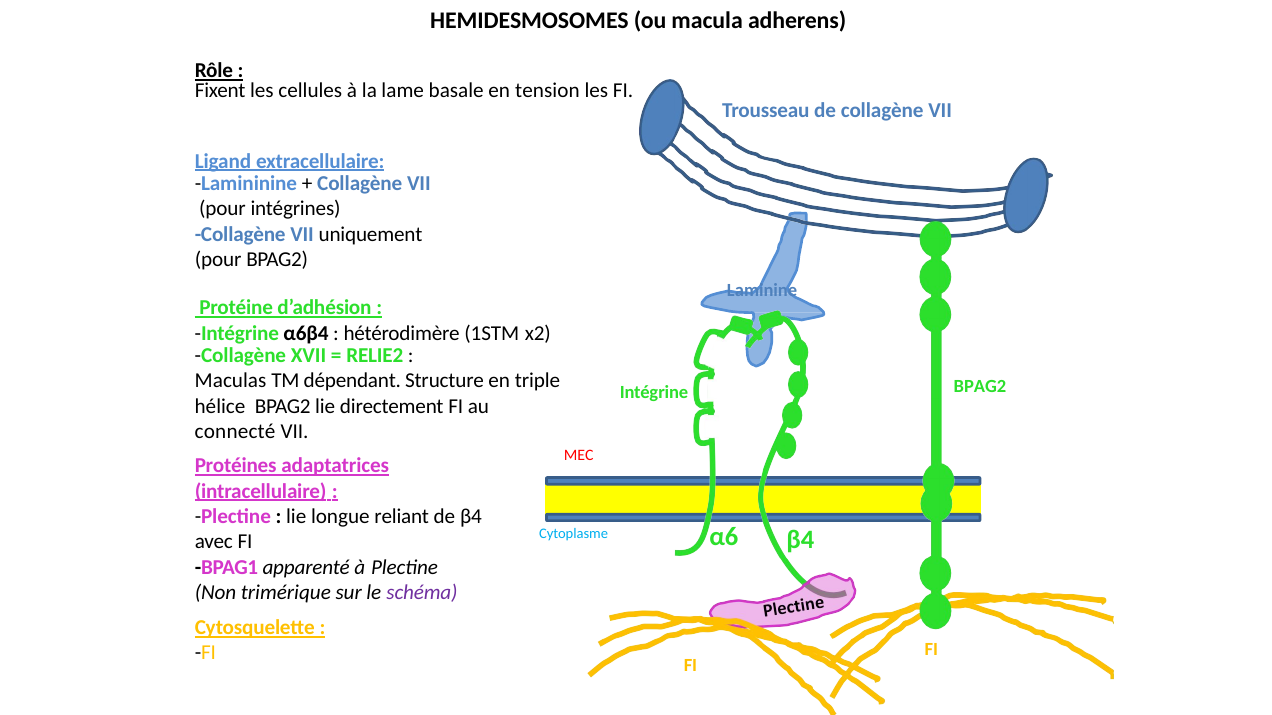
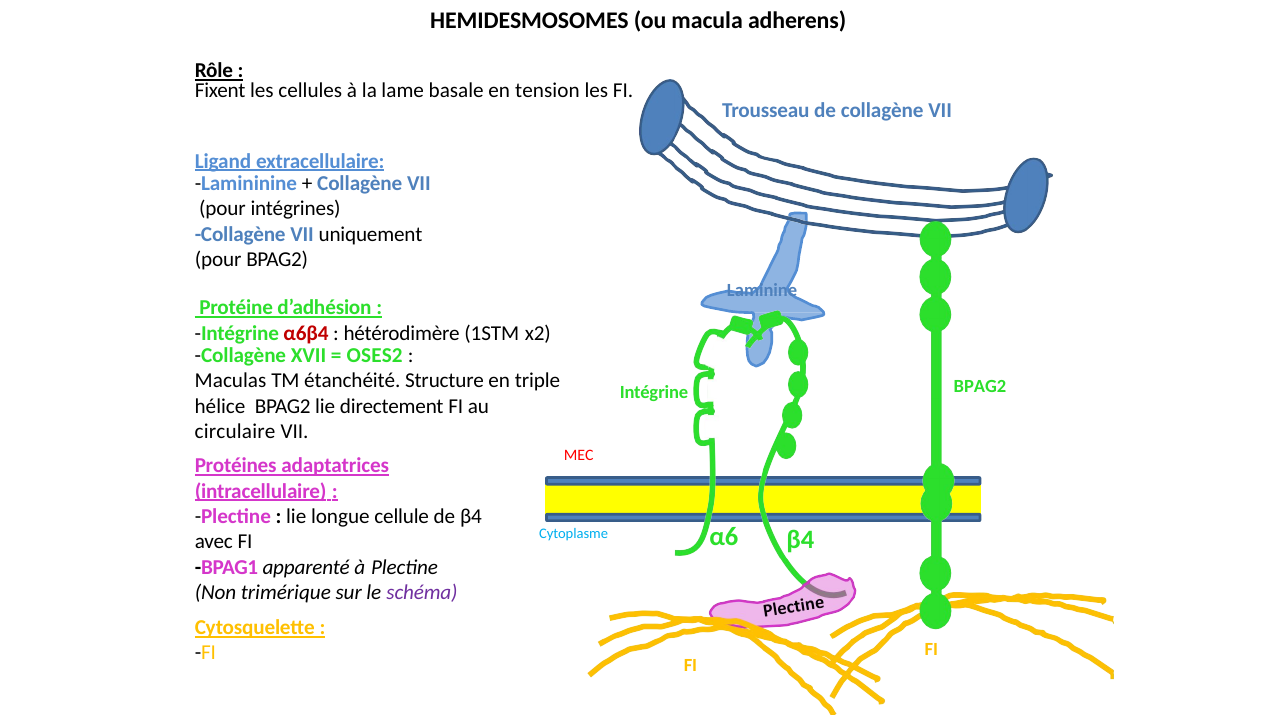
α6β4 colour: black -> red
RELIE2: RELIE2 -> OSES2
dépendant: dépendant -> étanchéité
connecté: connecté -> circulaire
reliant: reliant -> cellule
